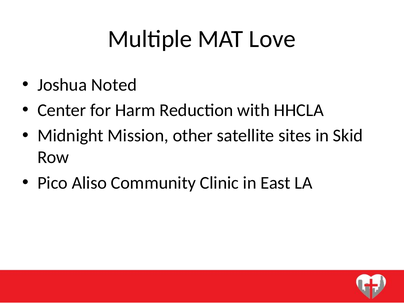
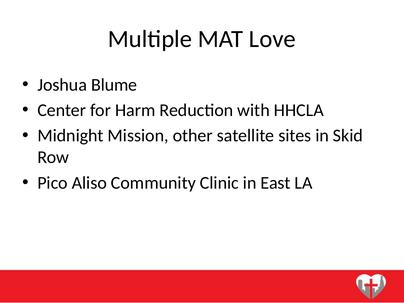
Noted: Noted -> Blume
